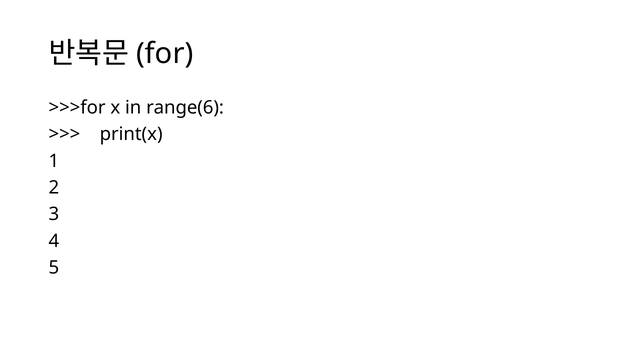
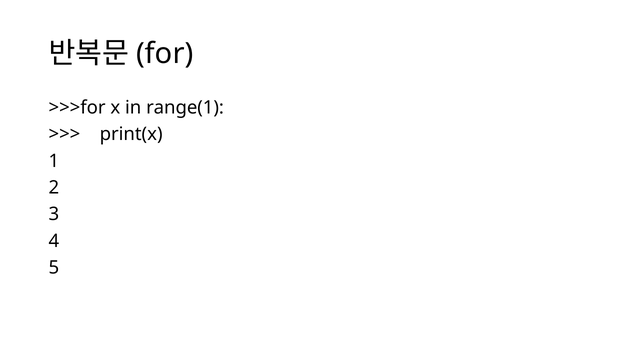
range(6: range(6 -> range(1
